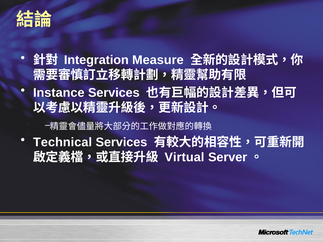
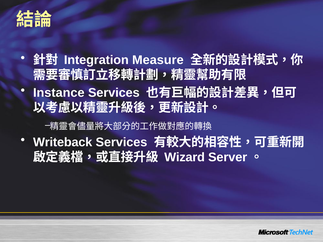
Technical: Technical -> Writeback
Virtual: Virtual -> Wizard
